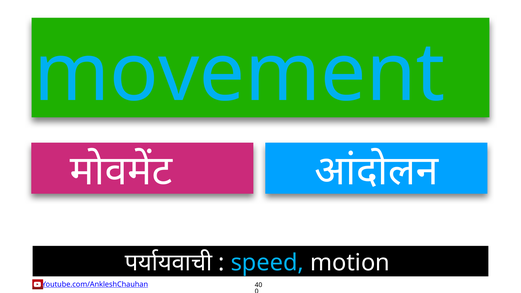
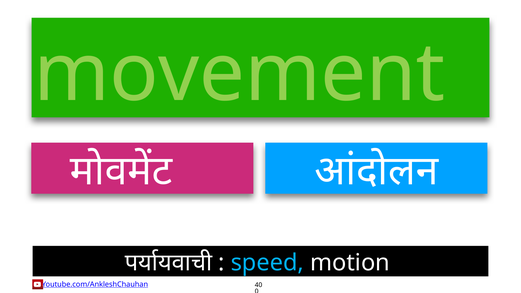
movement colour: light blue -> light green
